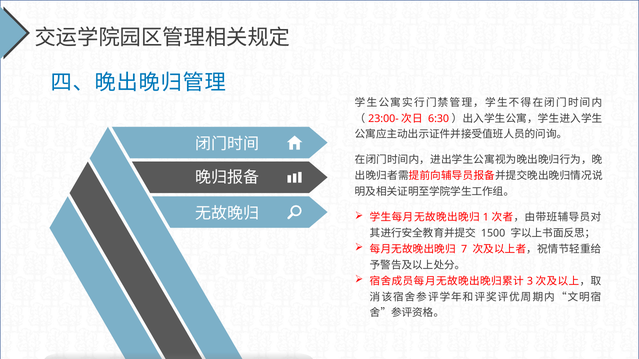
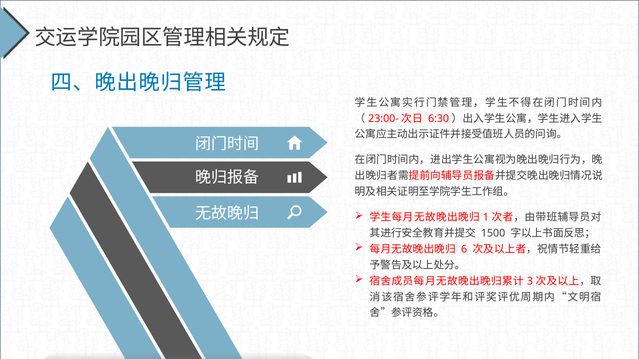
7: 7 -> 6
